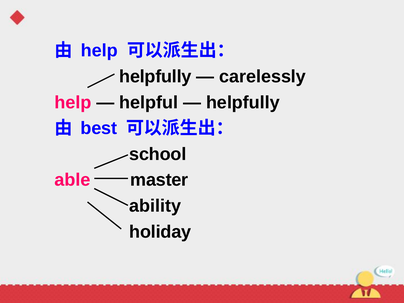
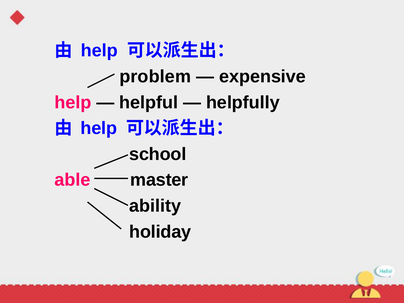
helpfully at (155, 77): helpfully -> problem
carelessly: carelessly -> expensive
best at (99, 128): best -> help
